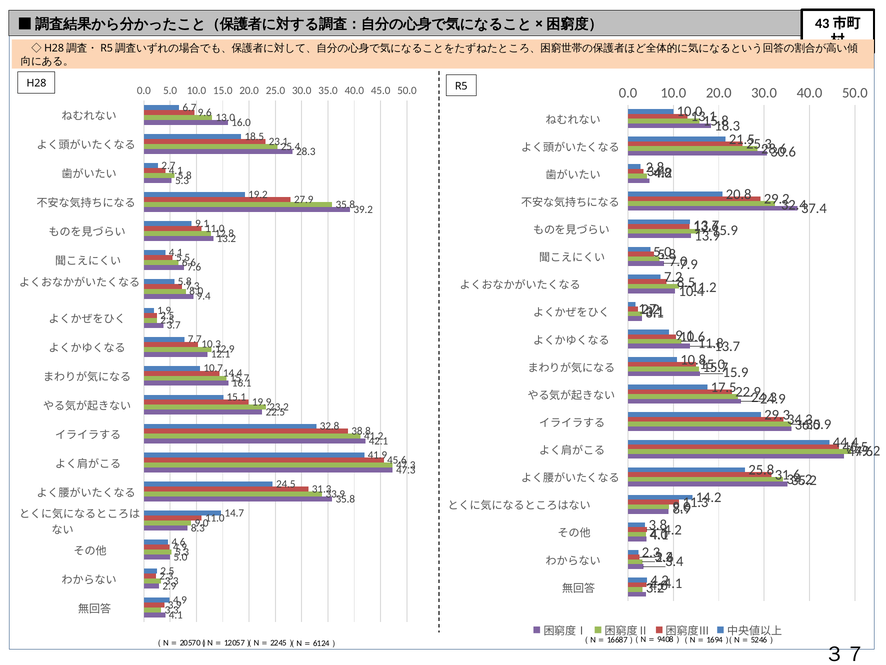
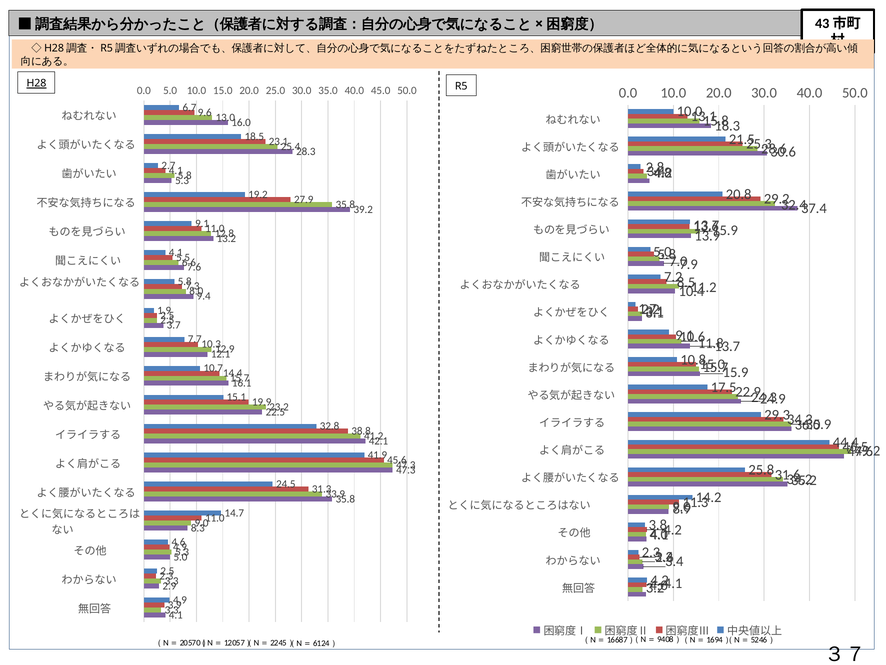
H28 underline: none -> present
